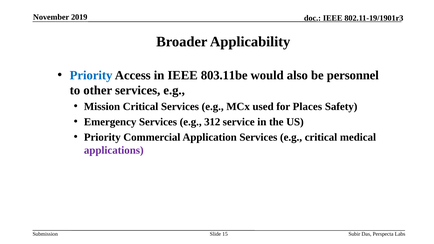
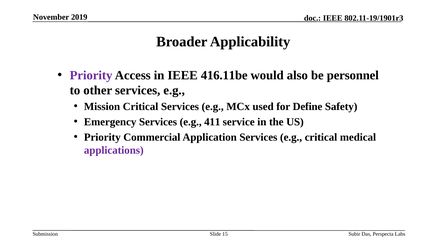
Priority at (91, 75) colour: blue -> purple
803.11be: 803.11be -> 416.11be
Places: Places -> Define
312: 312 -> 411
